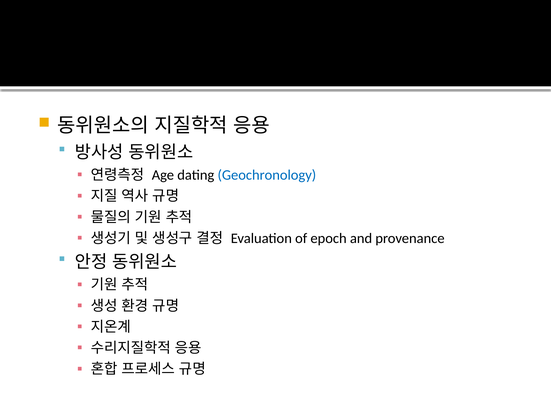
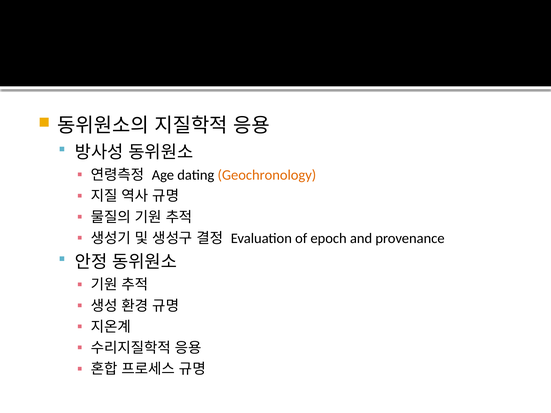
Geochronology colour: blue -> orange
